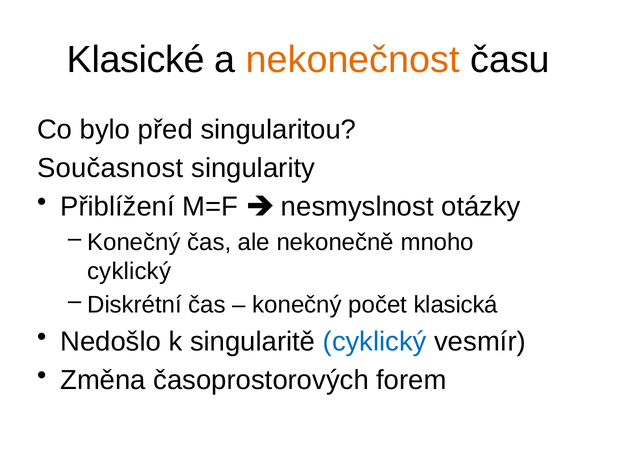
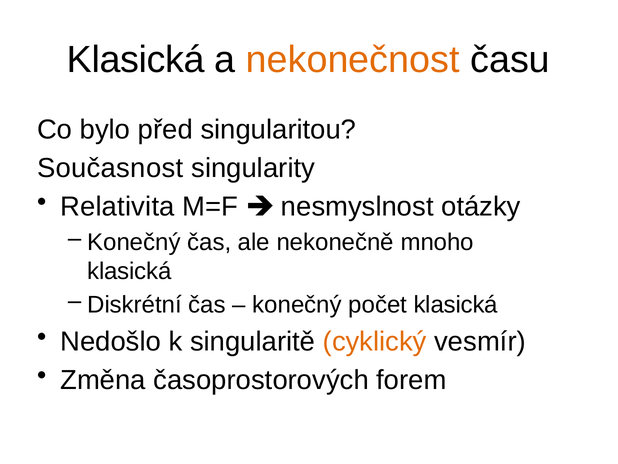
Klasické at (136, 60): Klasické -> Klasická
Přiblížení: Přiblížení -> Relativita
cyklický at (129, 271): cyklický -> klasická
cyklický at (375, 341) colour: blue -> orange
